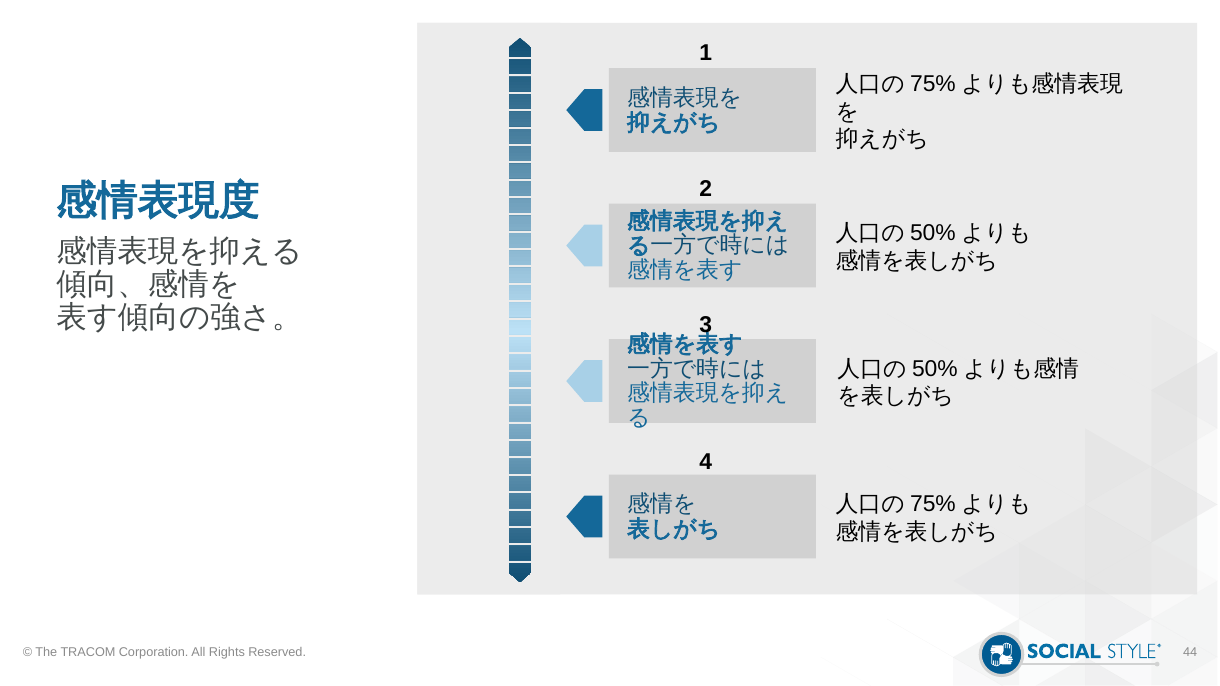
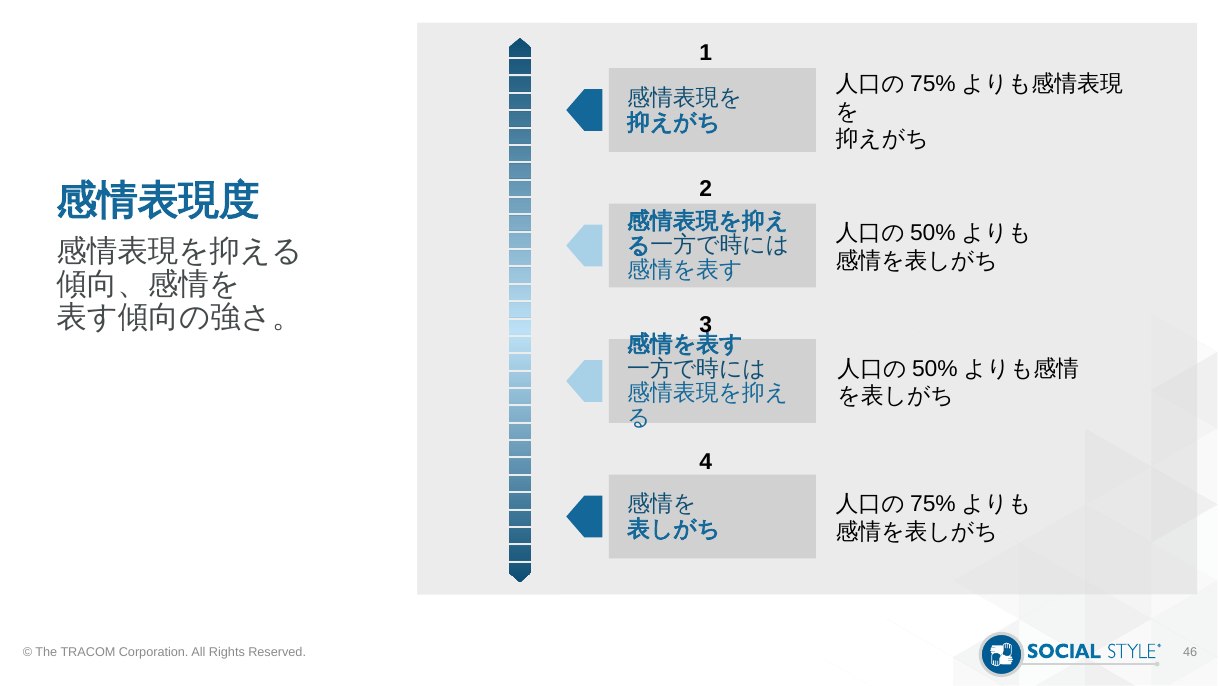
44: 44 -> 46
